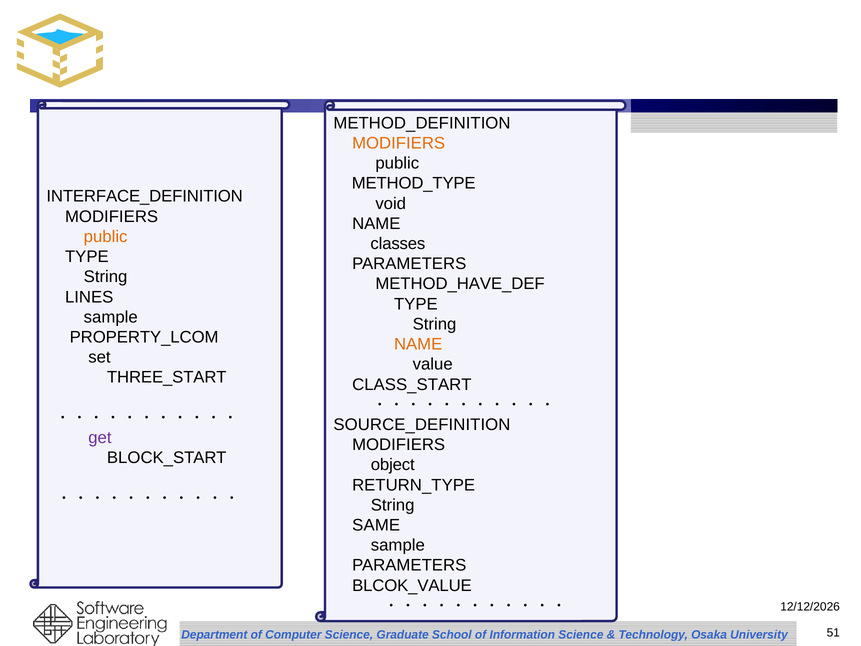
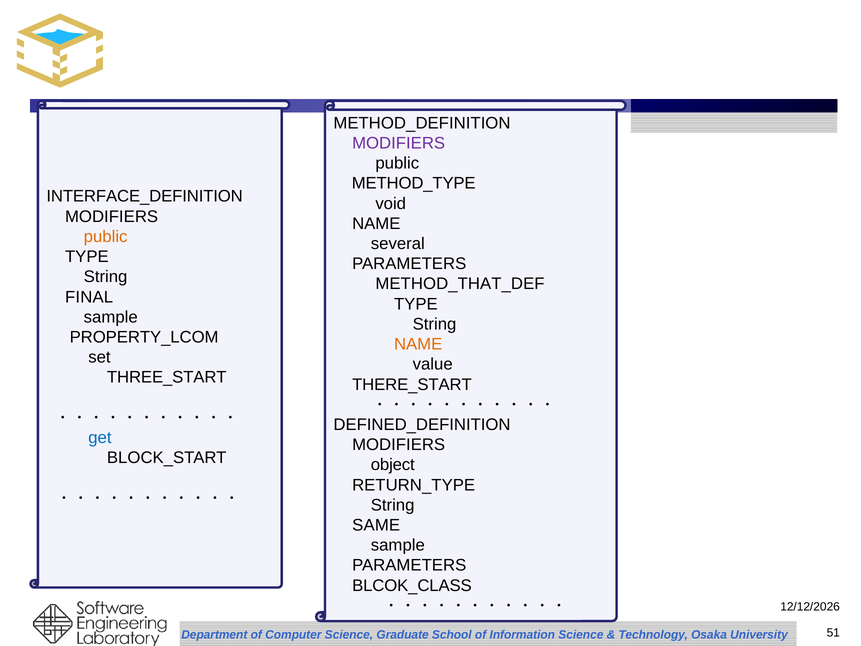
MODIFIERS at (399, 143) colour: orange -> purple
classes: classes -> several
METHOD_HAVE_DEF: METHOD_HAVE_DEF -> METHOD_THAT_DEF
LINES: LINES -> FINAL
CLASS_START: CLASS_START -> THERE_START
SOURCE_DEFINITION: SOURCE_DEFINITION -> DEFINED_DEFINITION
get colour: purple -> blue
BLCOK_VALUE: BLCOK_VALUE -> BLCOK_CLASS
